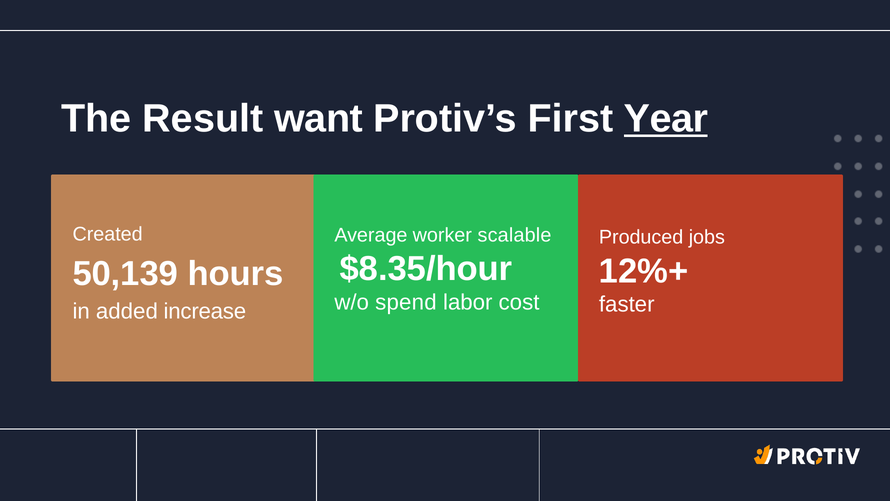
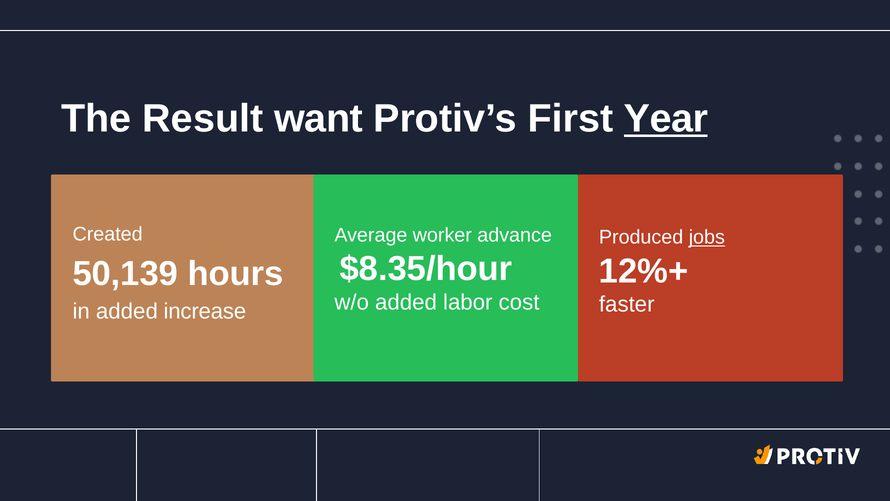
scalable: scalable -> advance
jobs underline: none -> present
w/o spend: spend -> added
